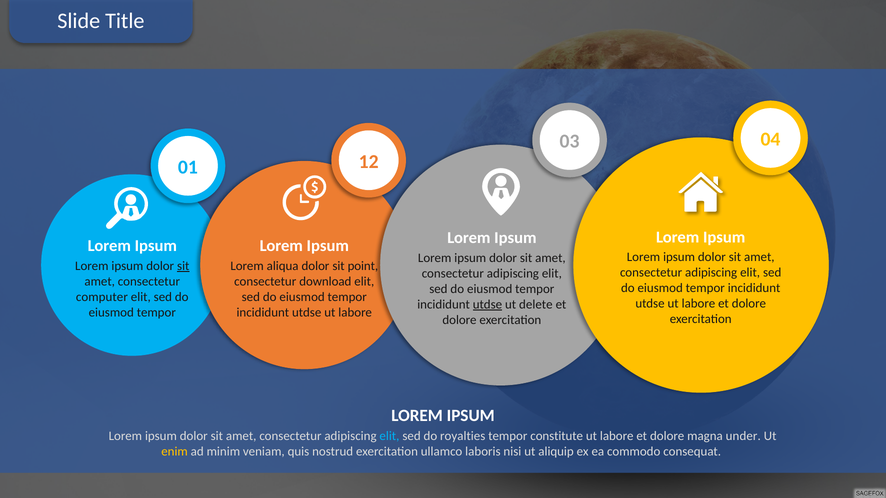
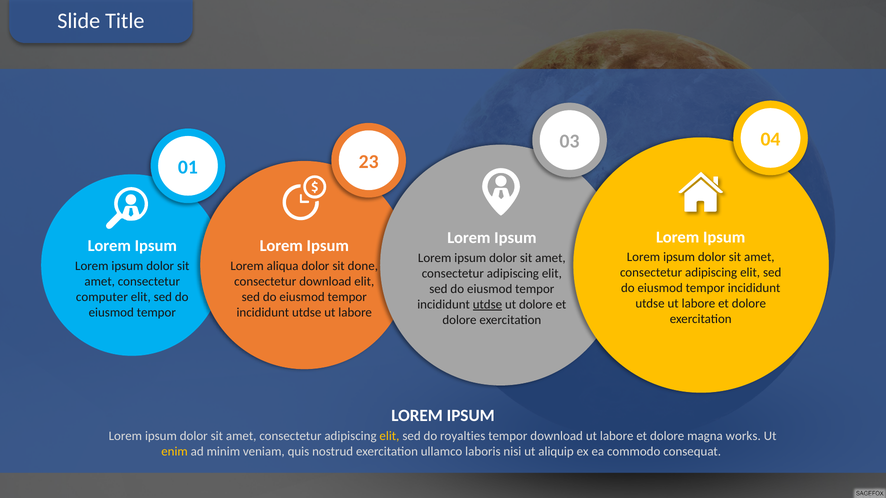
12: 12 -> 23
sit at (183, 266) underline: present -> none
point: point -> done
ut delete: delete -> dolore
elit at (389, 436) colour: light blue -> yellow
tempor constitute: constitute -> download
under: under -> works
